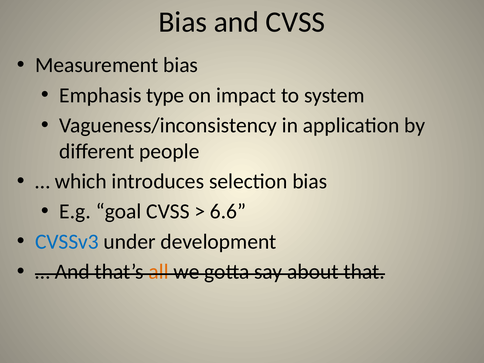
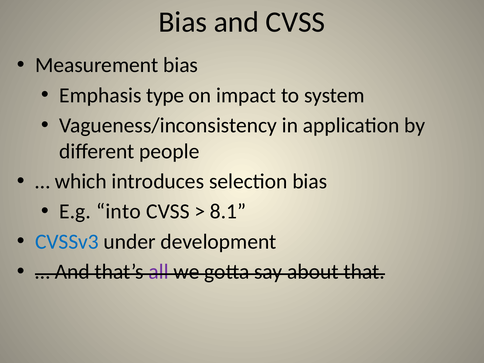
goal: goal -> into
6.6: 6.6 -> 8.1
all colour: orange -> purple
